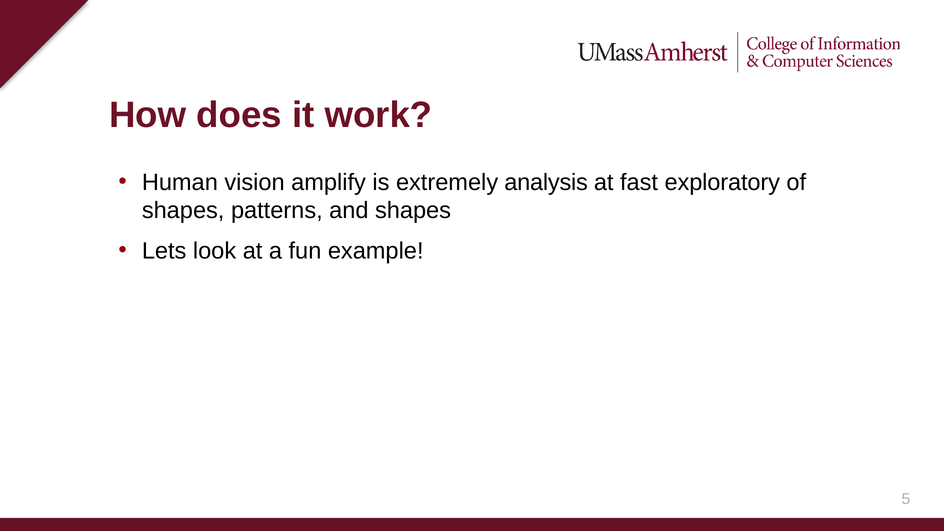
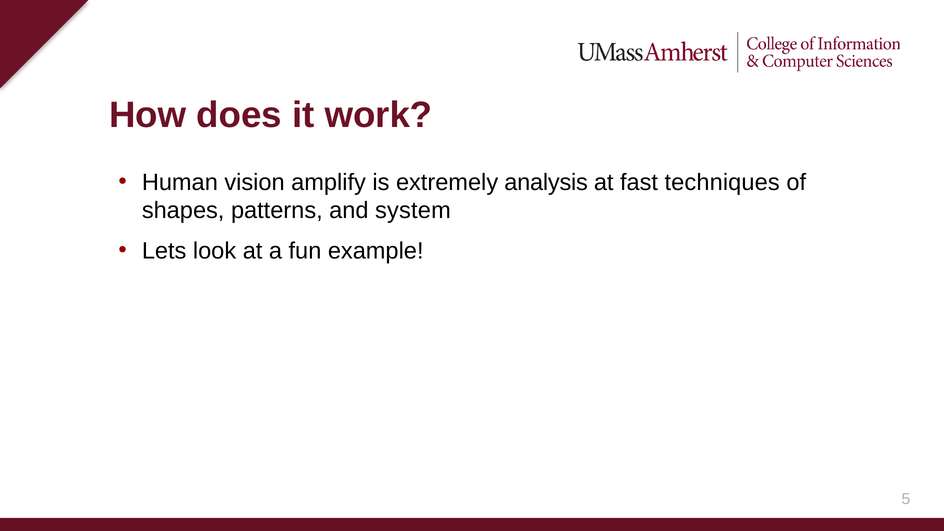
exploratory: exploratory -> techniques
and shapes: shapes -> system
